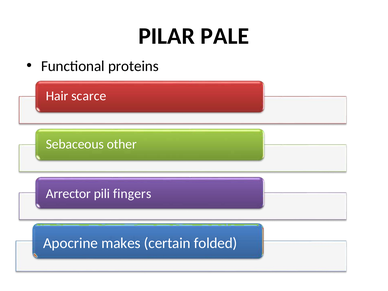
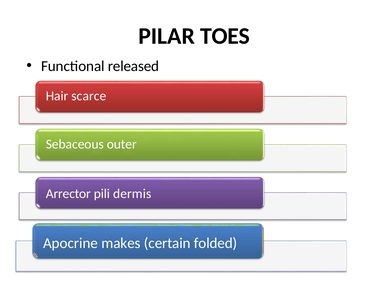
PALE: PALE -> TOES
proteins: proteins -> released
other: other -> outer
fingers: fingers -> dermis
